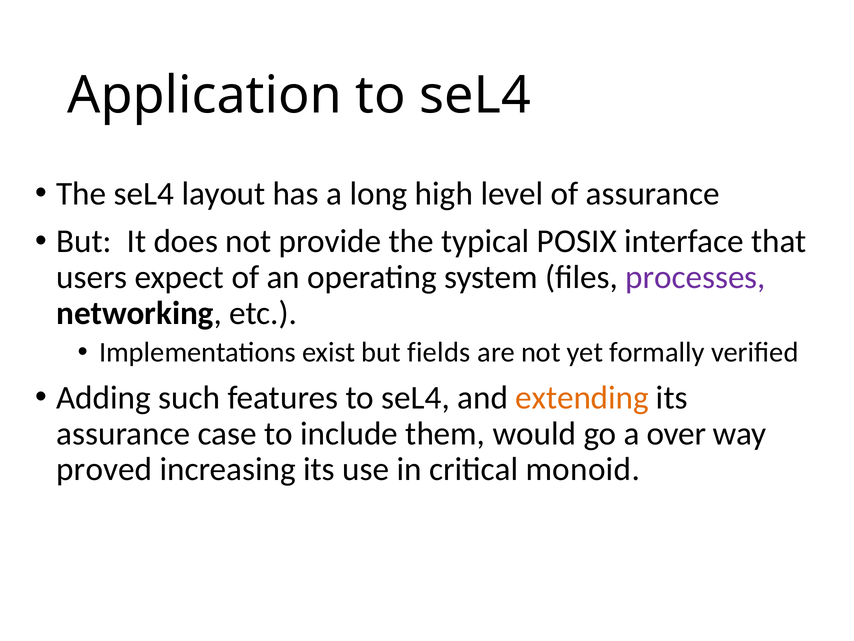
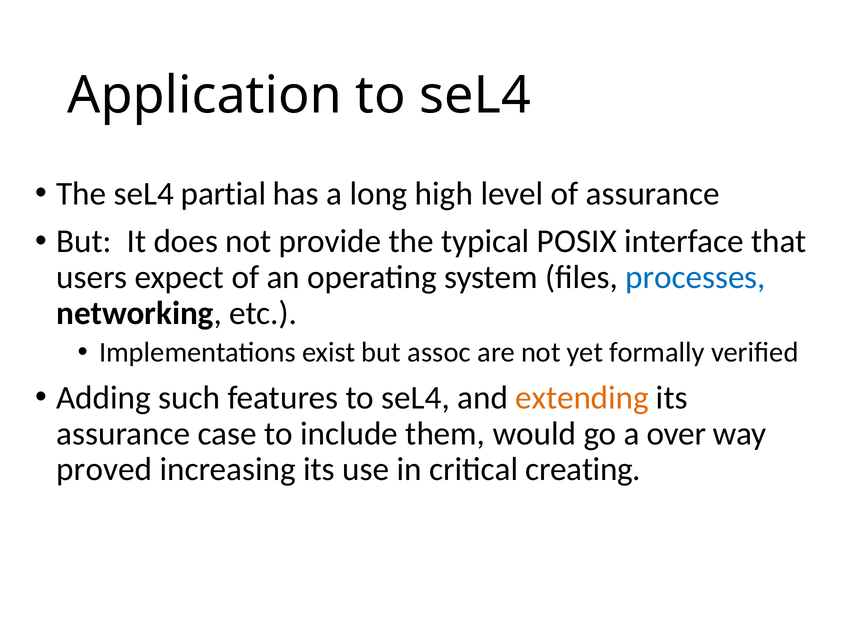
layout: layout -> partial
processes colour: purple -> blue
fields: fields -> assoc
monoid: monoid -> creating
